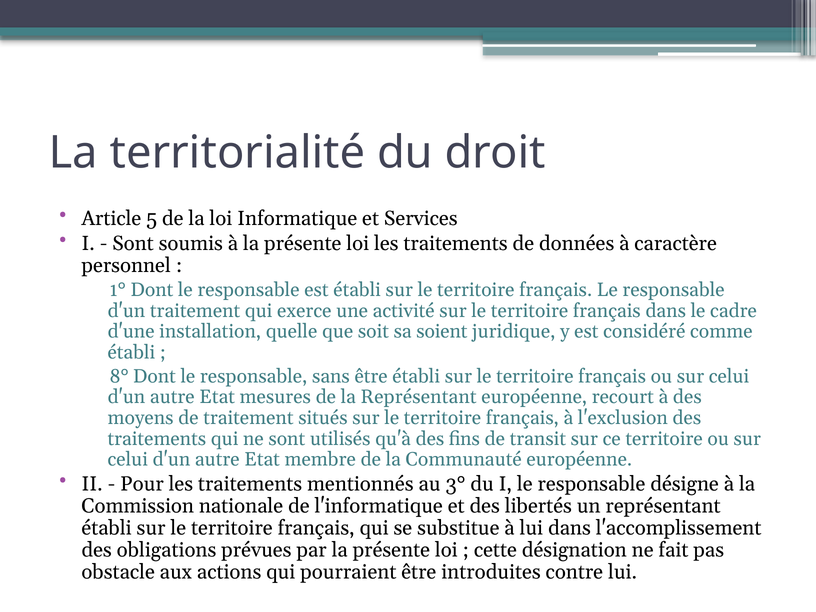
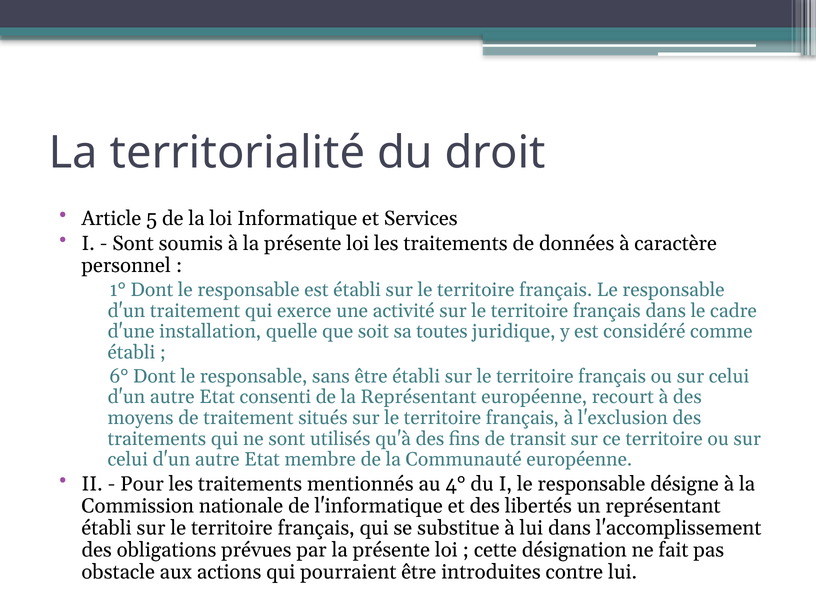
soient: soient -> toutes
8°: 8° -> 6°
mesures: mesures -> consenti
3°: 3° -> 4°
